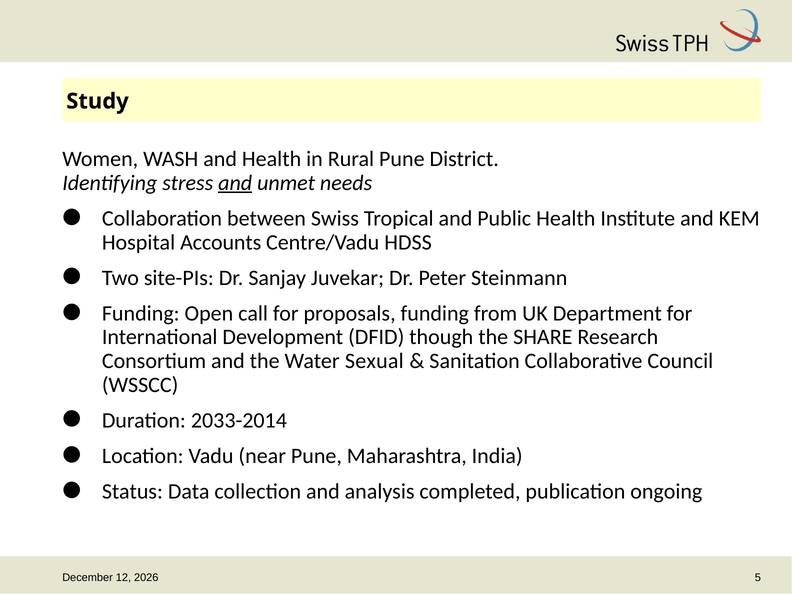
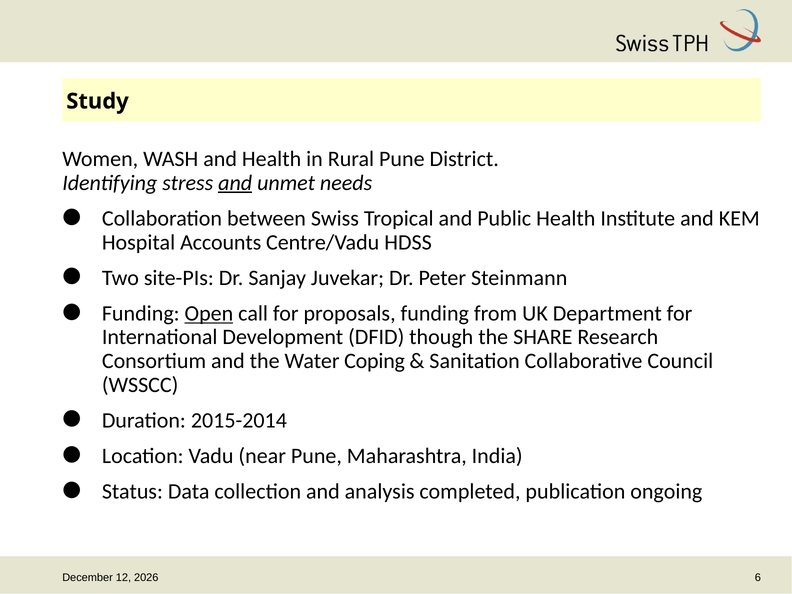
Open underline: none -> present
Sexual: Sexual -> Coping
2033-2014: 2033-2014 -> 2015-2014
5: 5 -> 6
